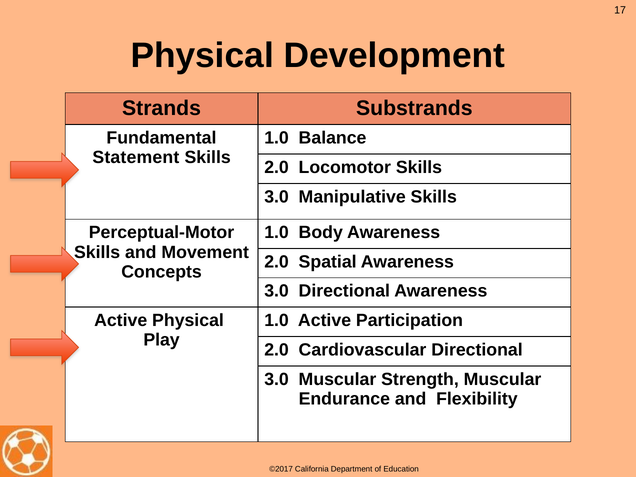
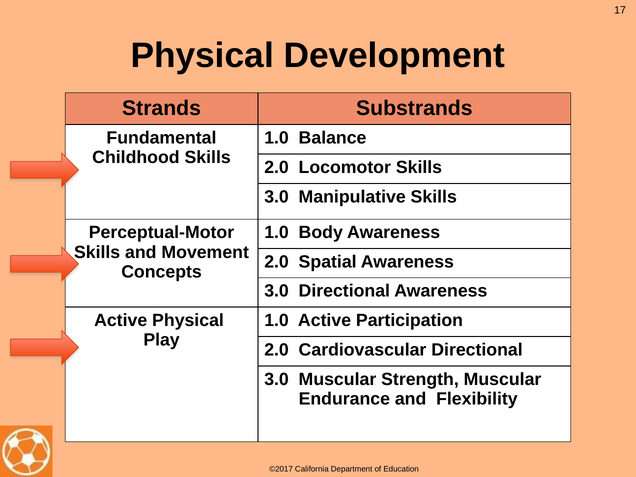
Statement: Statement -> Childhood
